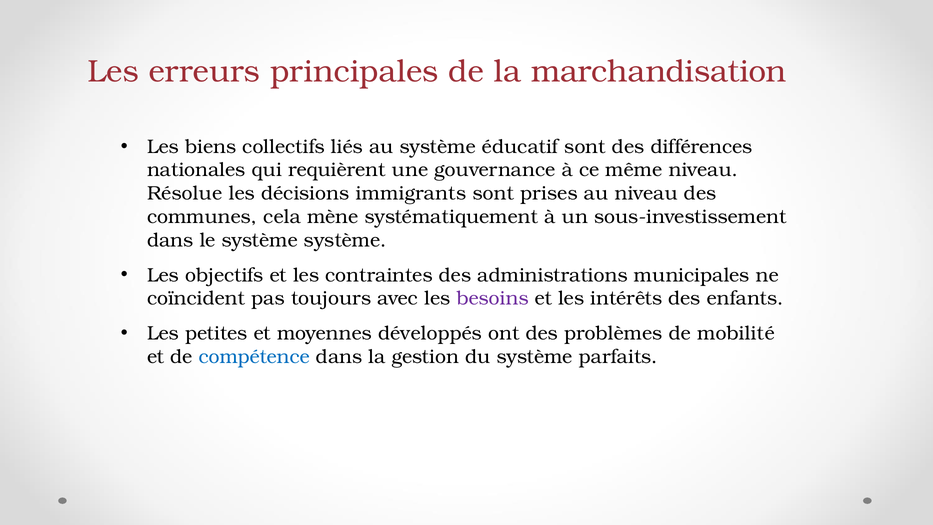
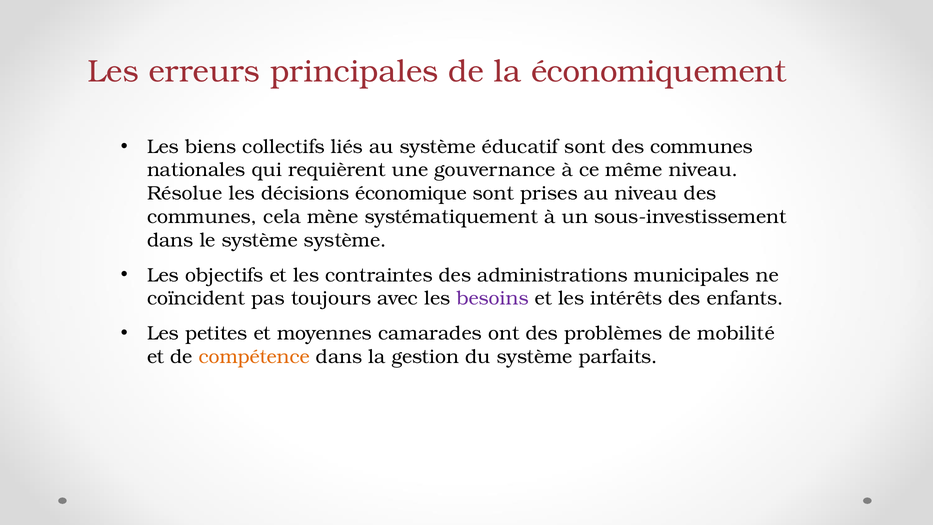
marchandisation: marchandisation -> économiquement
sont des différences: différences -> communes
immigrants: immigrants -> économique
développés: développés -> camarades
compétence colour: blue -> orange
